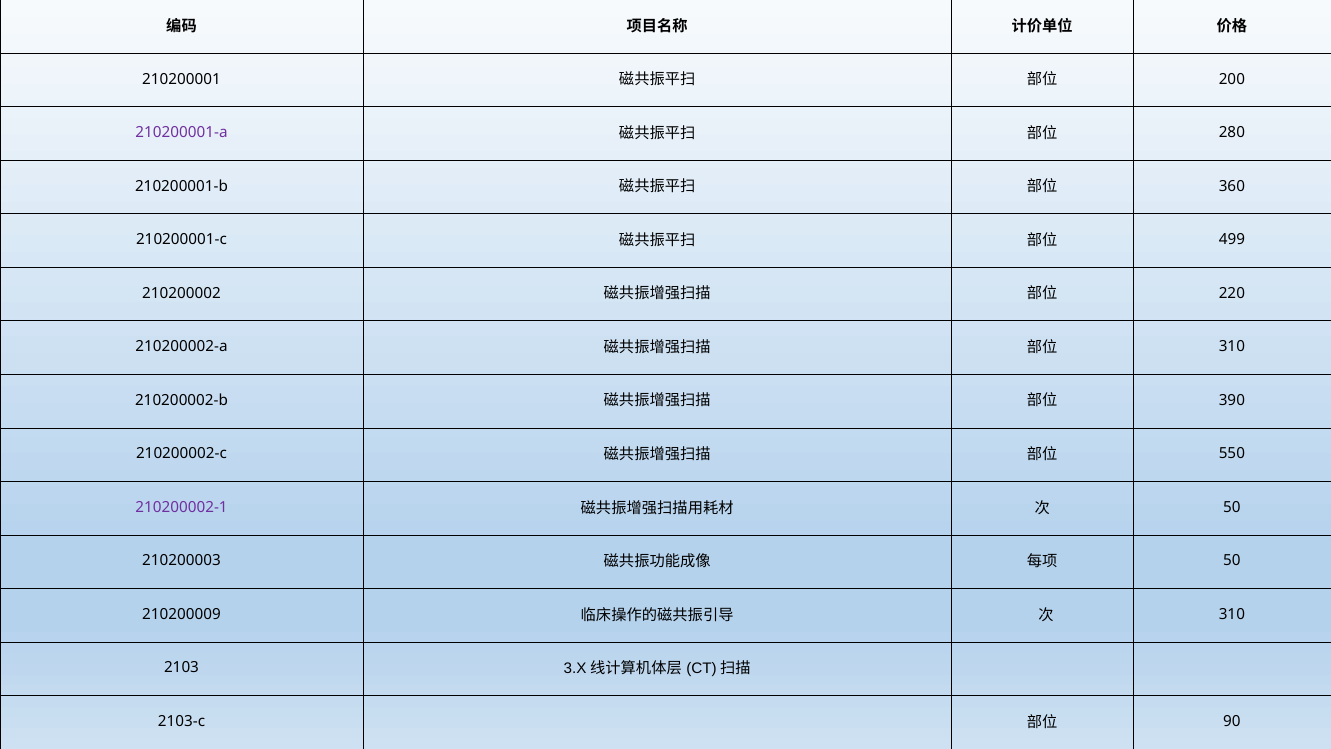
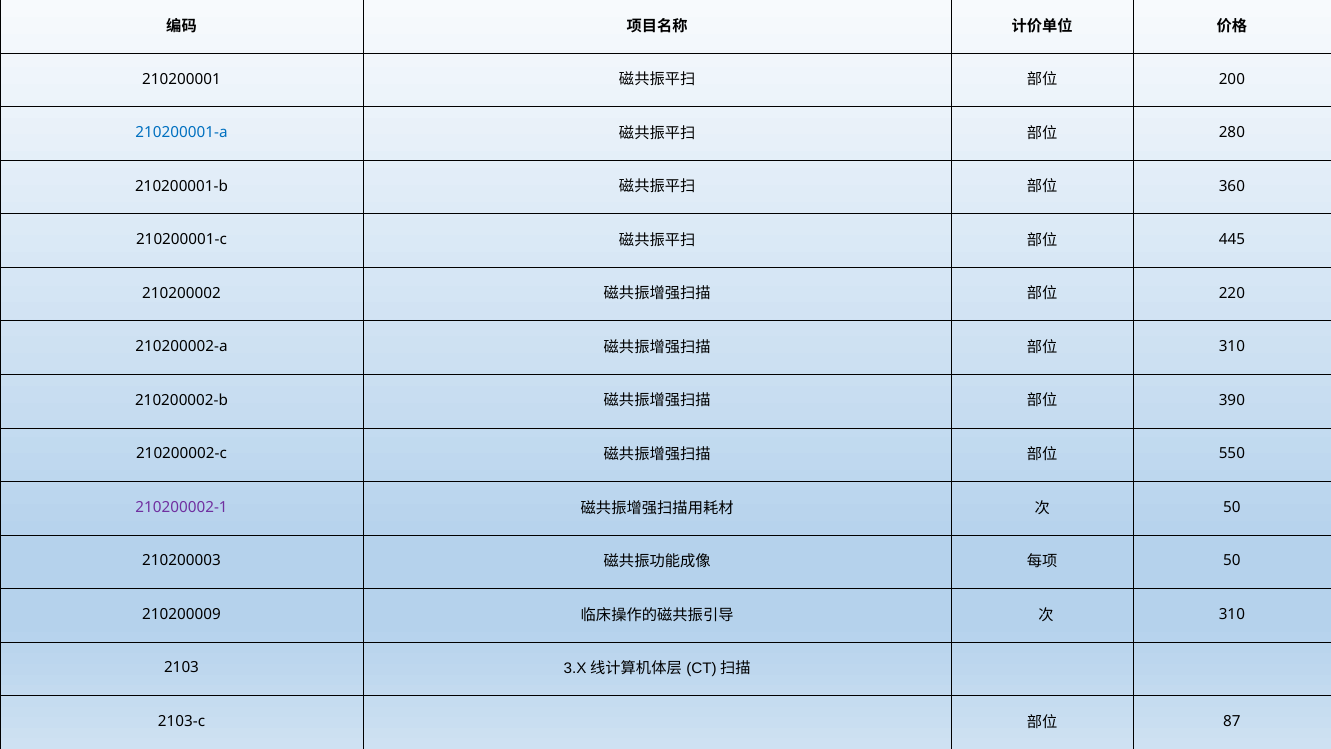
210200001-a colour: purple -> blue
499: 499 -> 445
90: 90 -> 87
